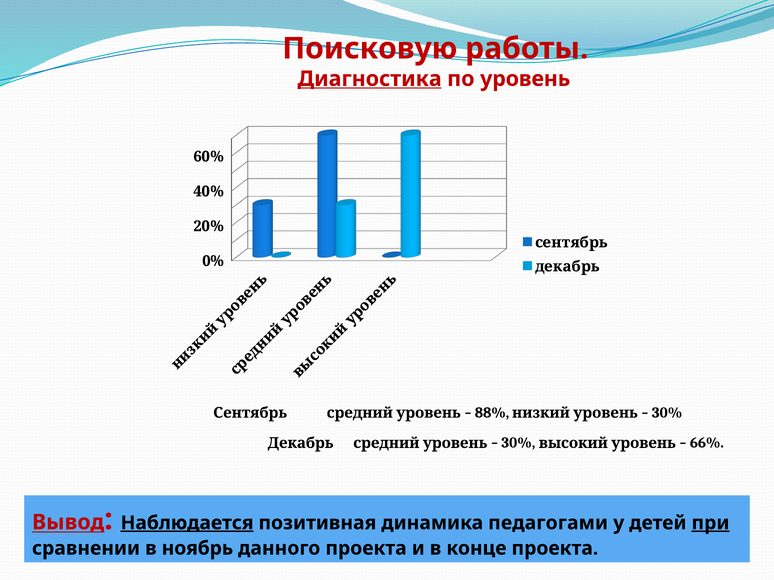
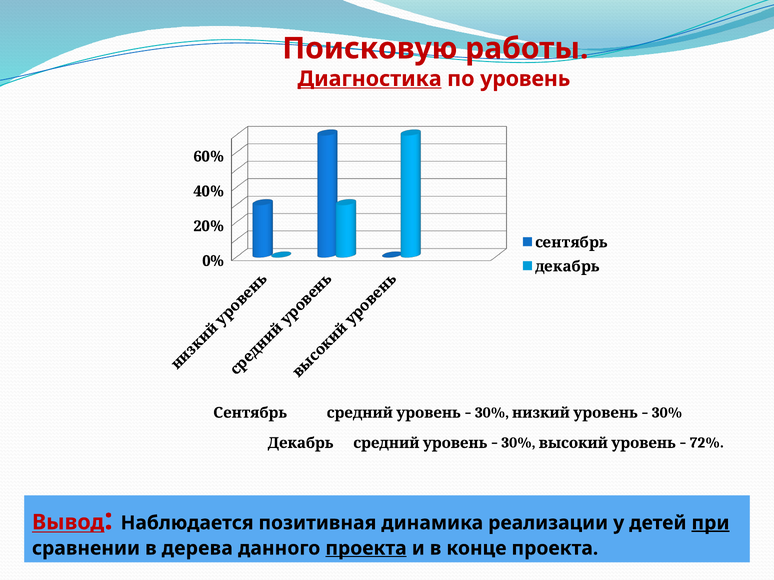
88% at (492, 413): 88% -> 30%
66%: 66% -> 72%
Наблюдается underline: present -> none
педагогами: педагогами -> реализации
ноябрь: ноябрь -> дерева
проекта at (366, 549) underline: none -> present
